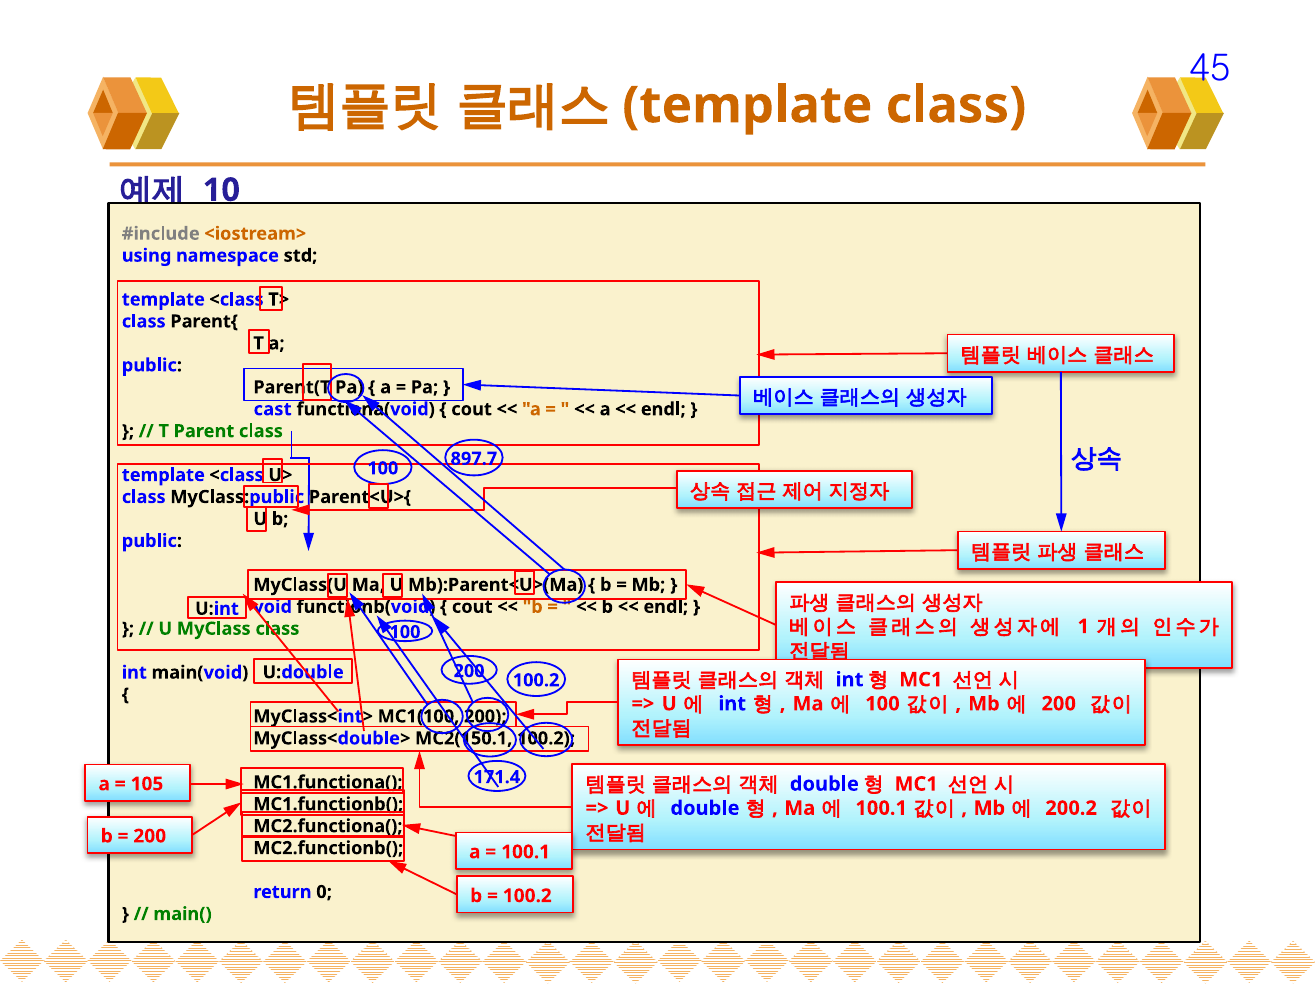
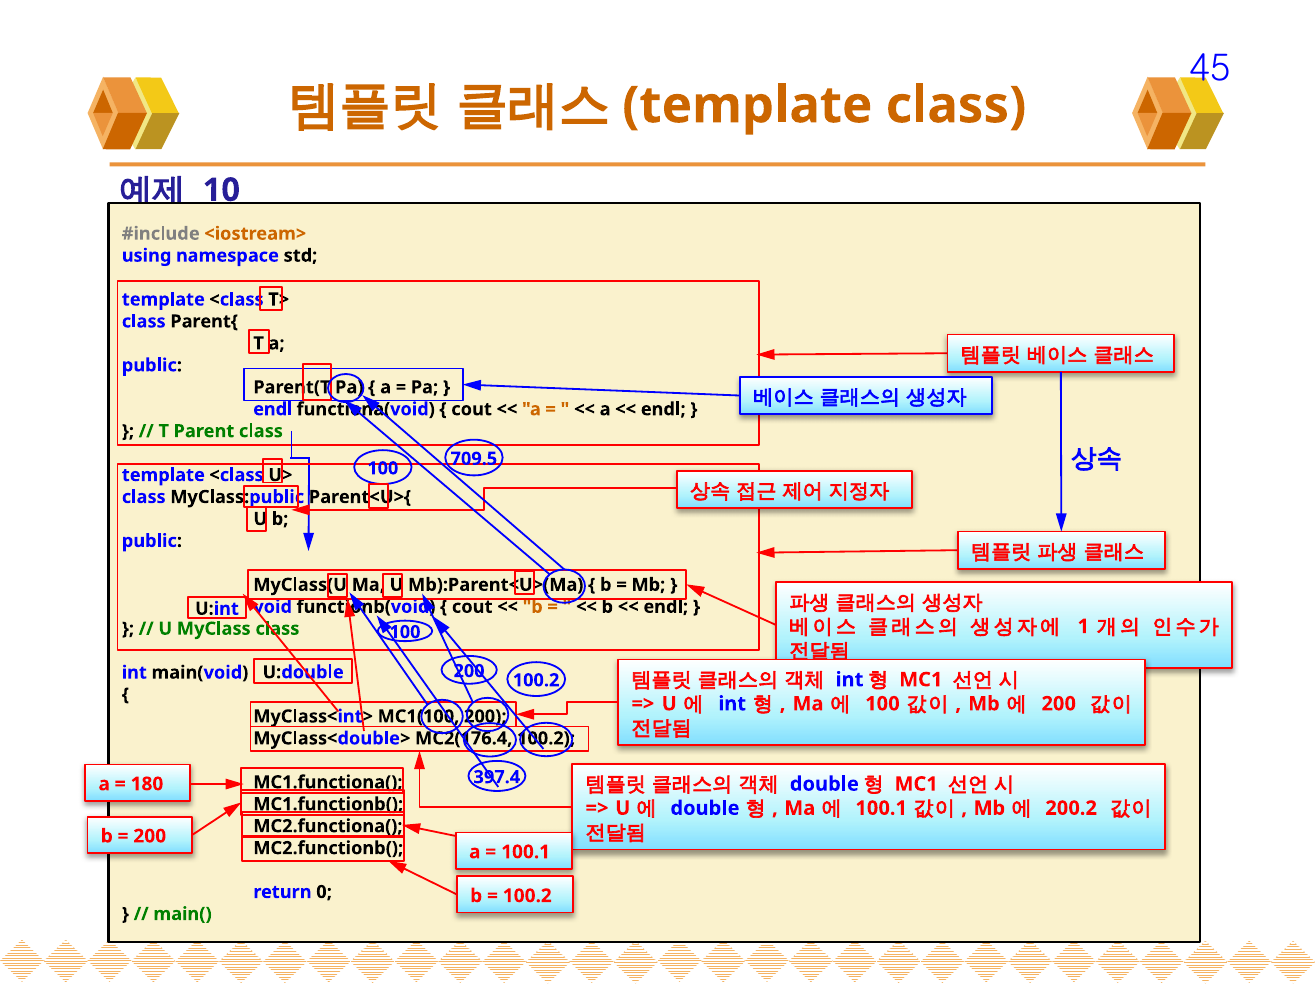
cast at (273, 409): cast -> endl
897.7: 897.7 -> 709.5
MC2(150.1: MC2(150.1 -> MC2(176.4
171.4: 171.4 -> 397.4
105: 105 -> 180
